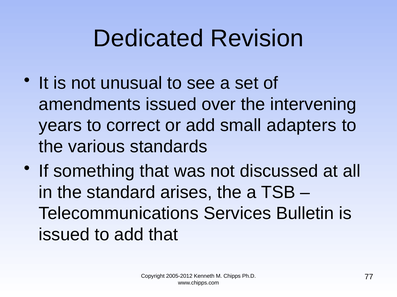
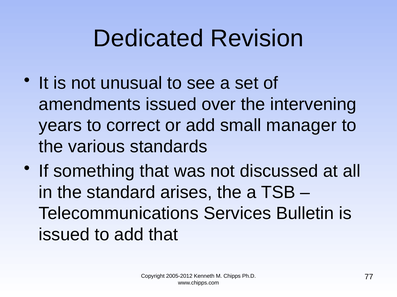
adapters: adapters -> manager
